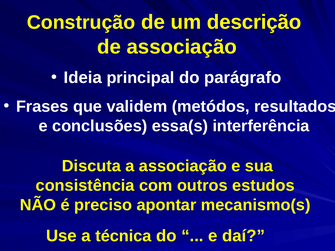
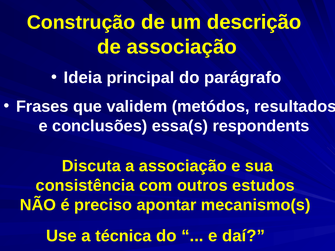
interferência: interferência -> respondents
